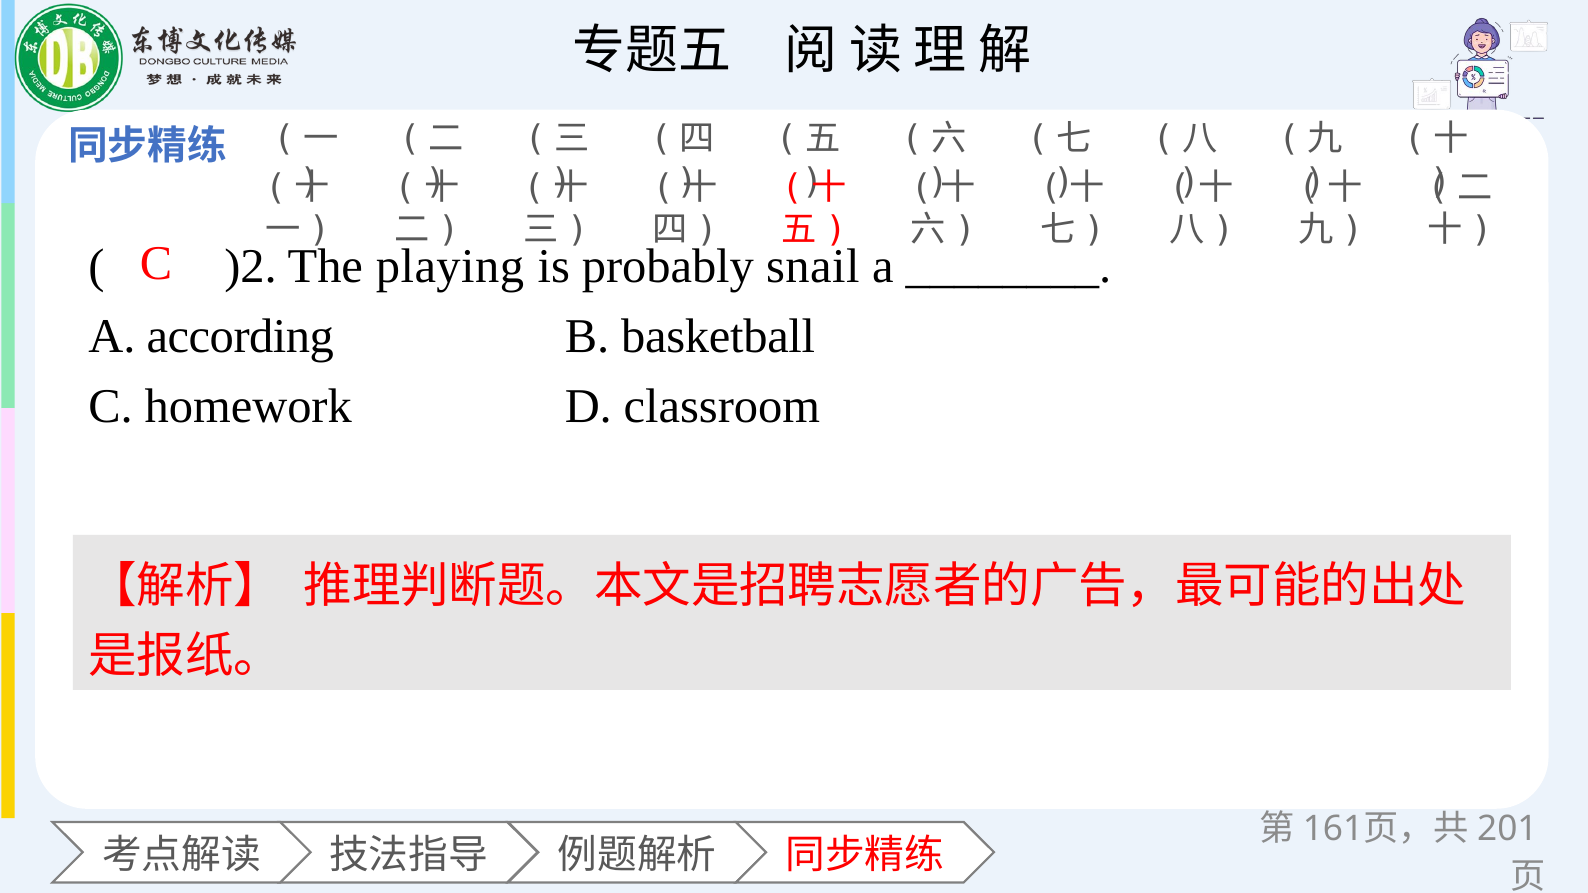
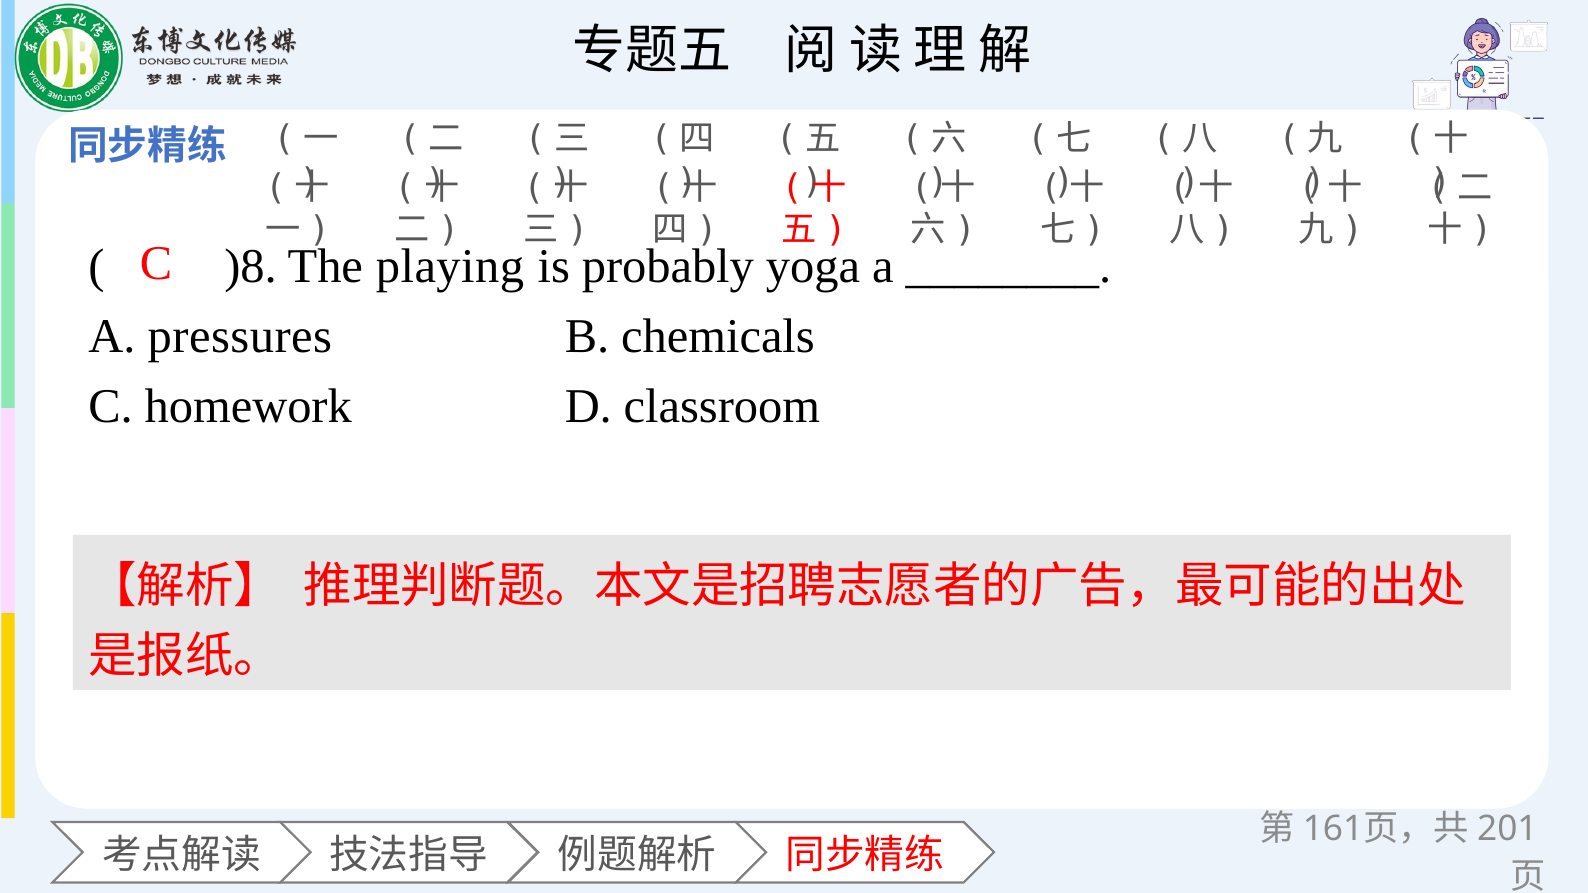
)2: )2 -> )8
snail: snail -> yoga
according: according -> pressures
basketball: basketball -> chemicals
